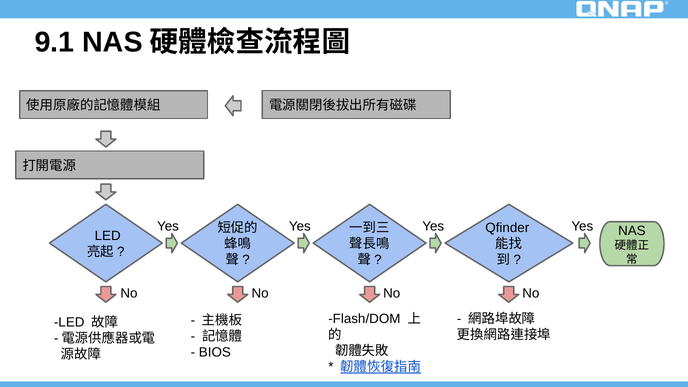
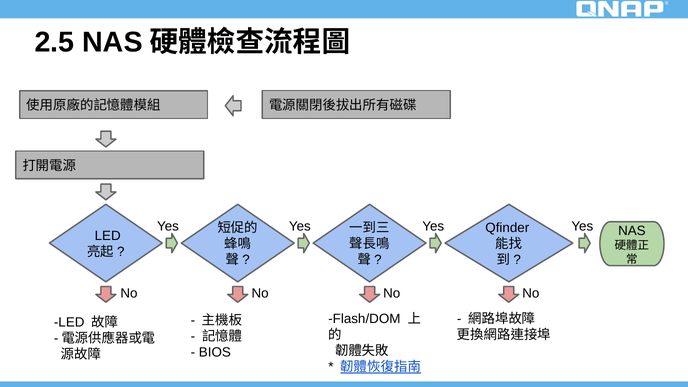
9.1: 9.1 -> 2.5
